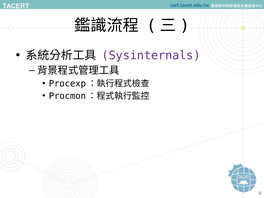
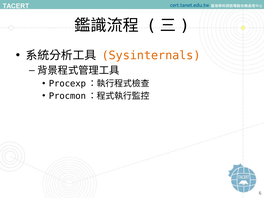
Sysinternals colour: purple -> orange
